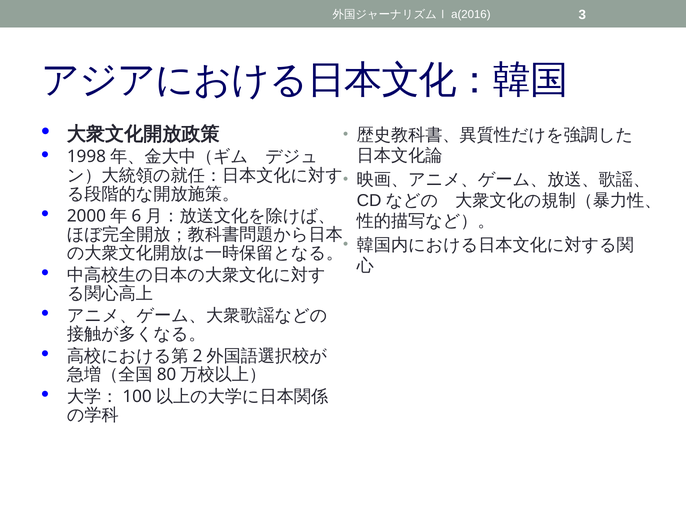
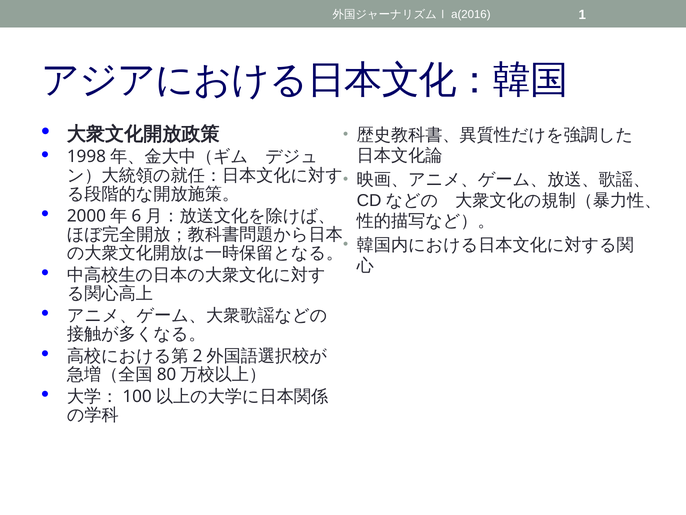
3: 3 -> 1
